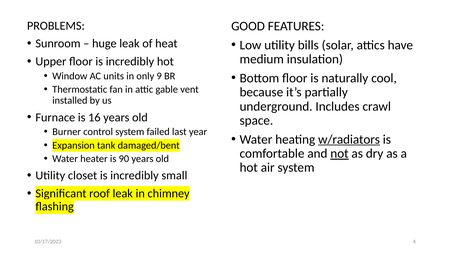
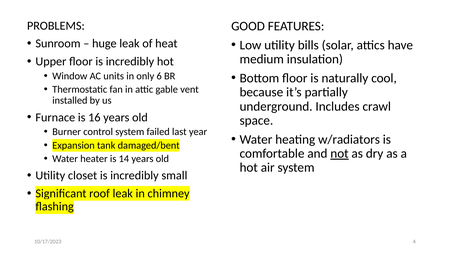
9: 9 -> 6
w/radiators underline: present -> none
90: 90 -> 14
